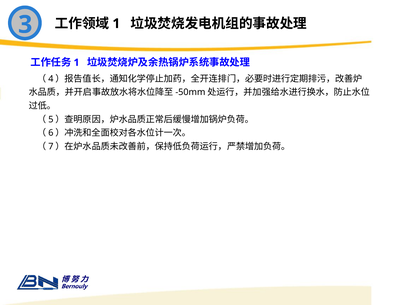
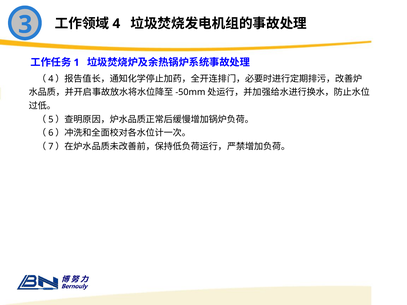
1 at (116, 24): 1 -> 4
